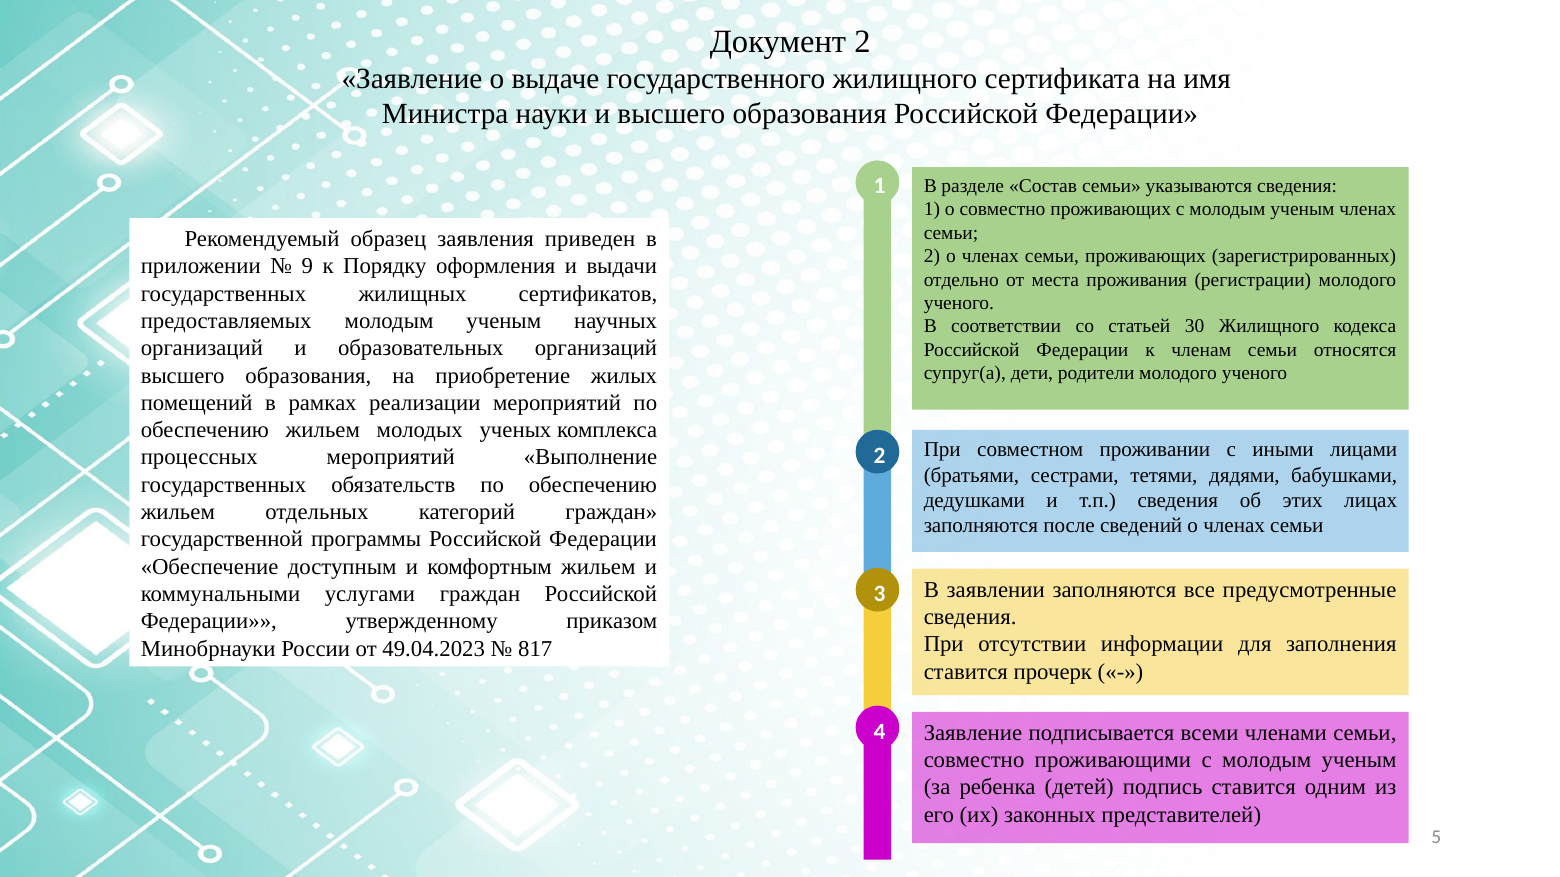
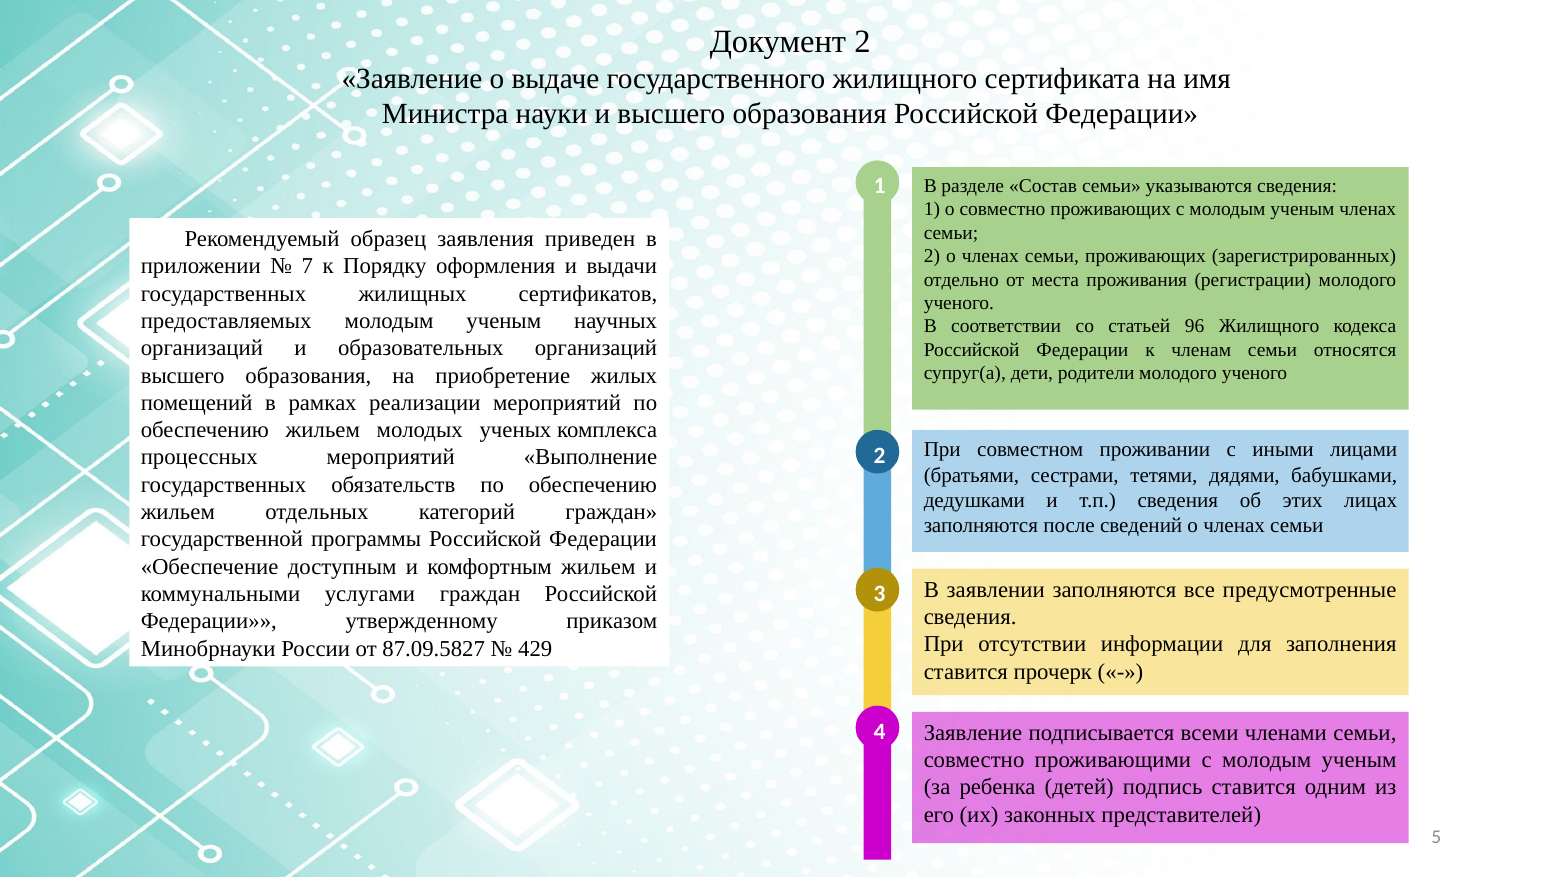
9: 9 -> 7
30: 30 -> 96
49.04.2023: 49.04.2023 -> 87.09.5827
817: 817 -> 429
